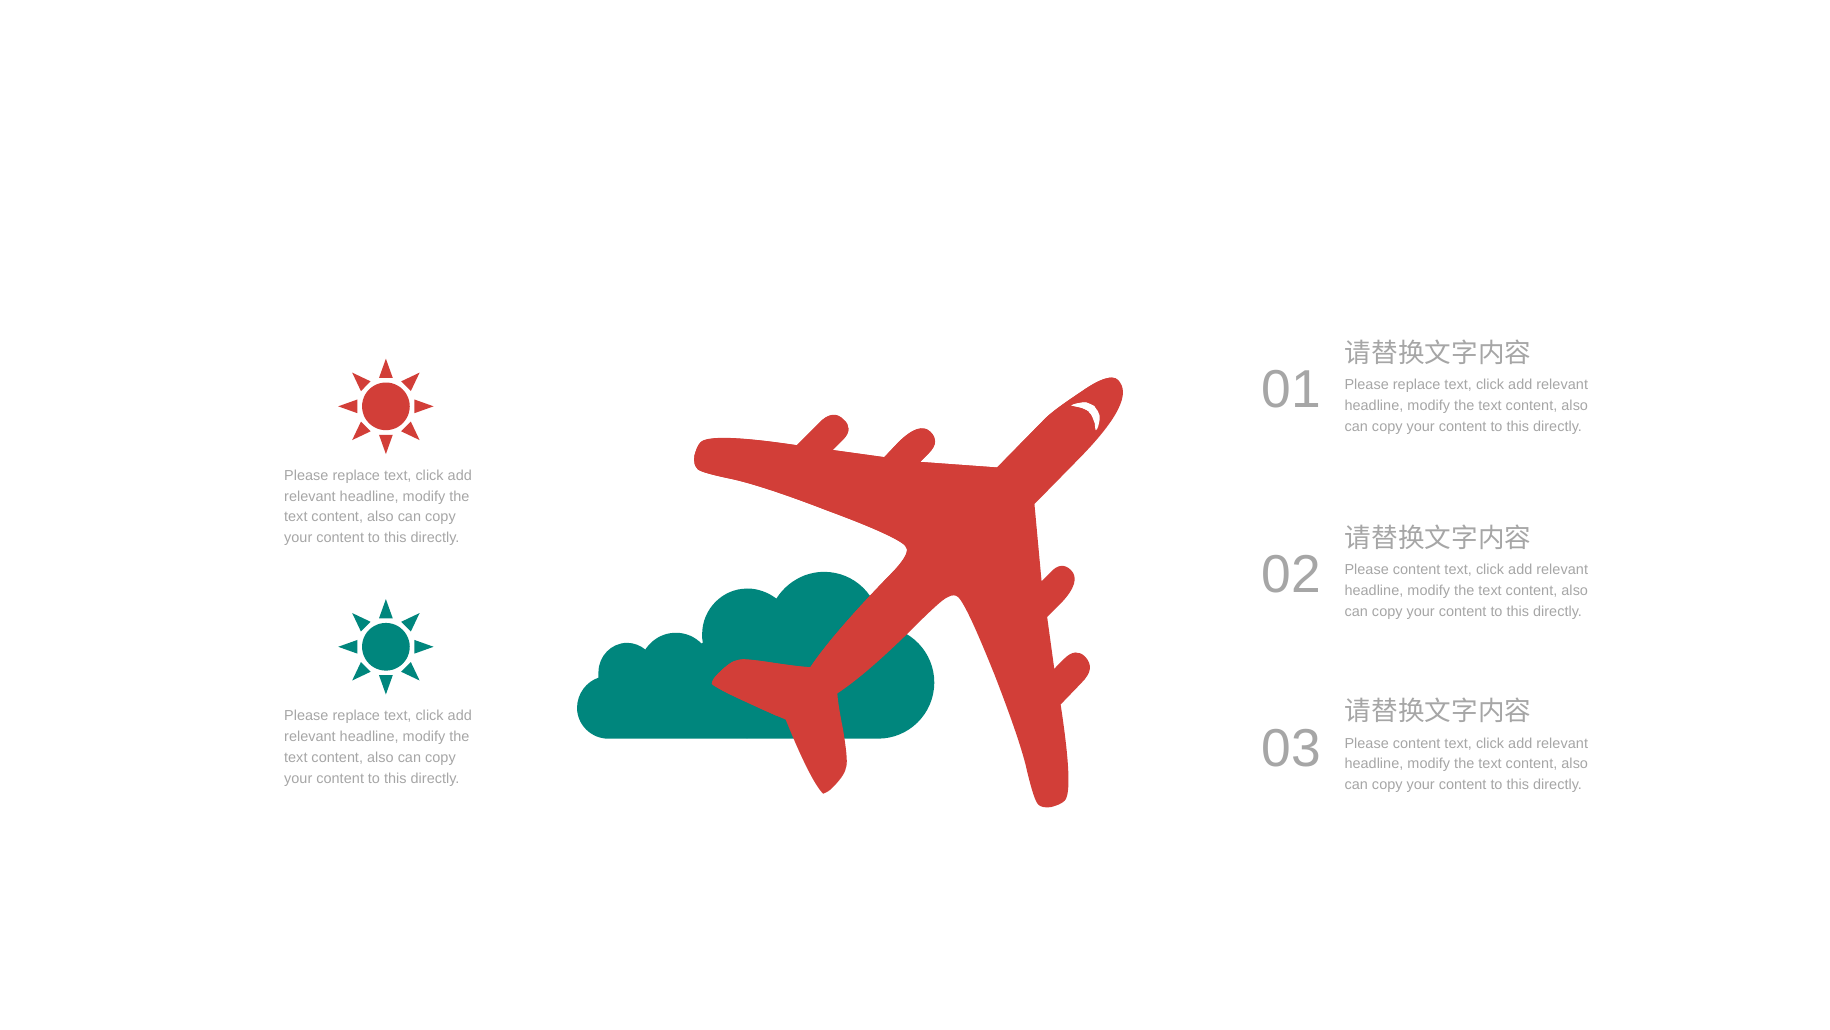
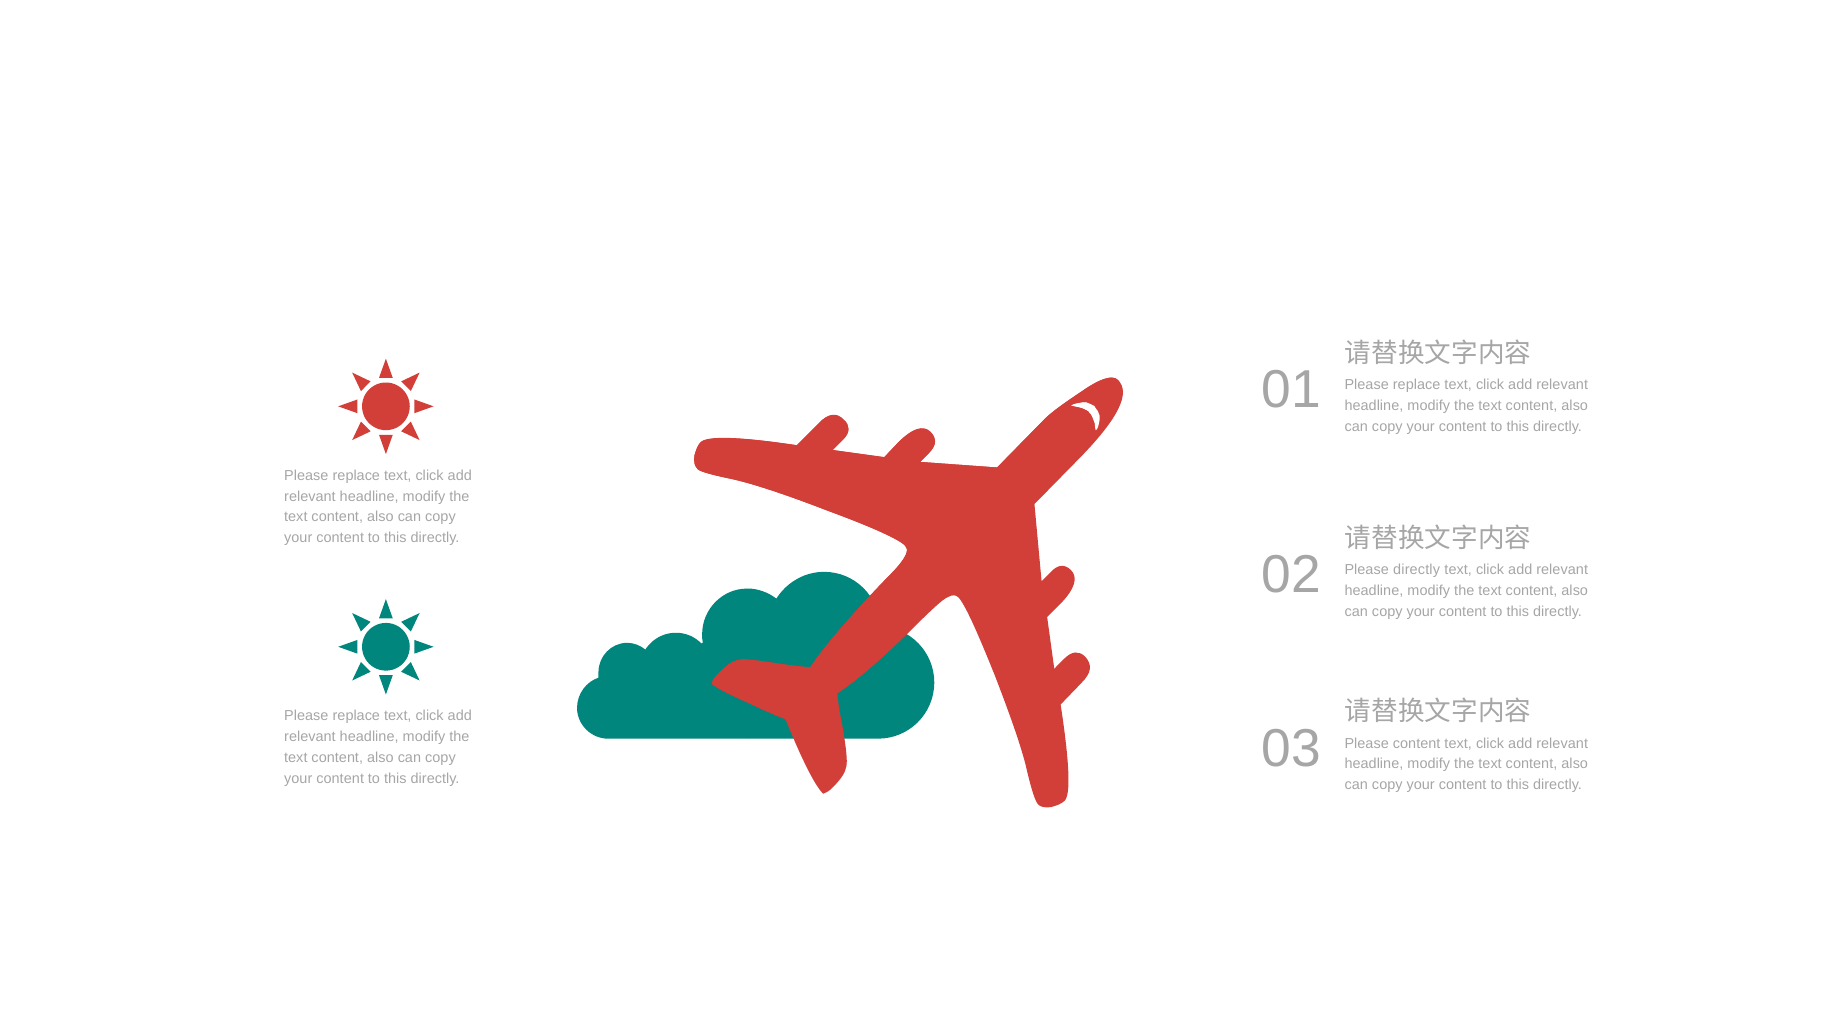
02 Please content: content -> directly
